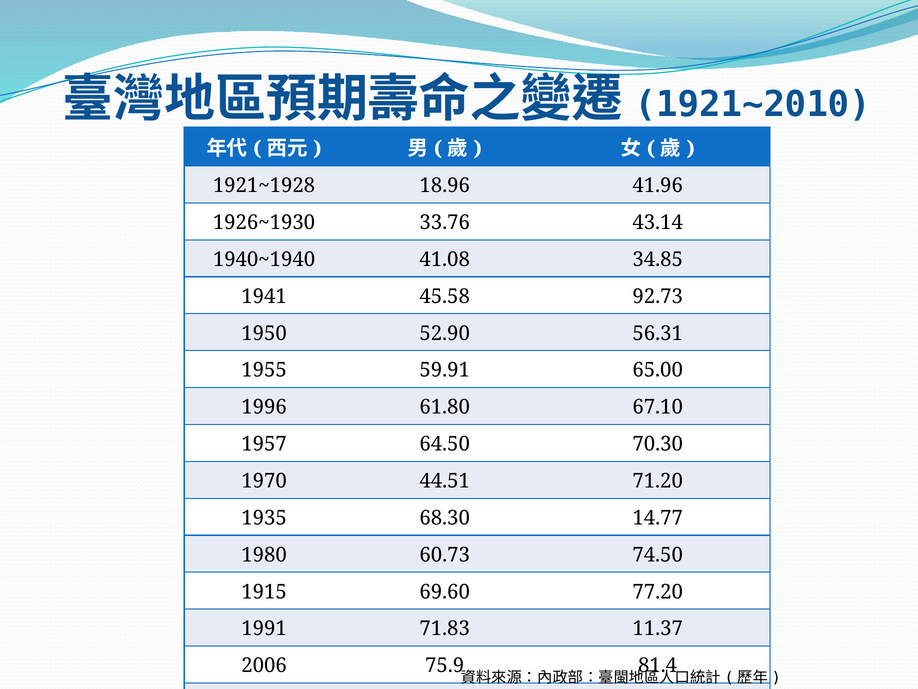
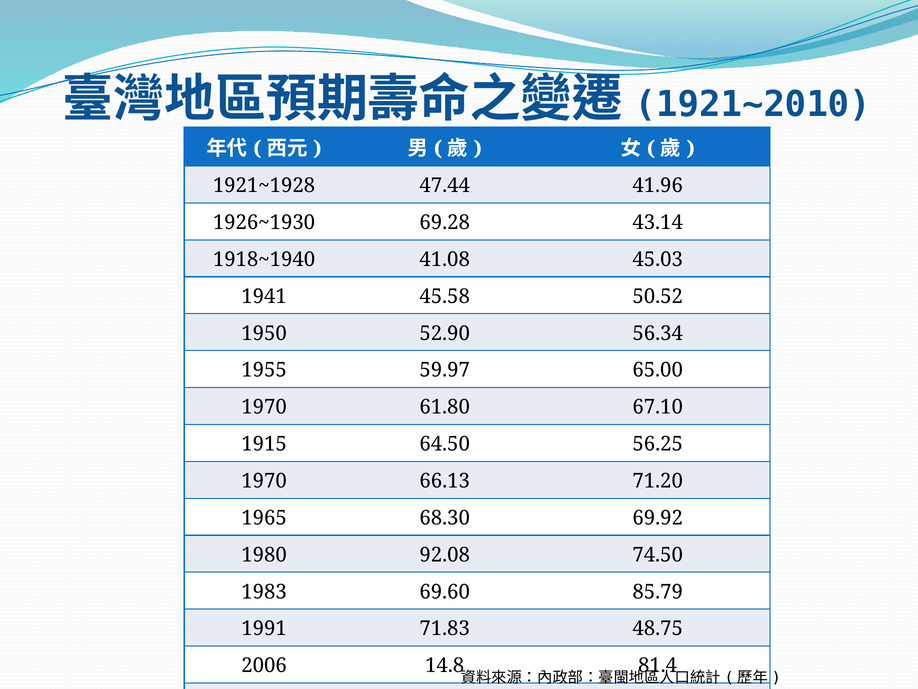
18.96: 18.96 -> 47.44
33.76: 33.76 -> 69.28
1940~1940: 1940~1940 -> 1918~1940
34.85: 34.85 -> 45.03
92.73: 92.73 -> 50.52
56.31: 56.31 -> 56.34
59.91: 59.91 -> 59.97
1996 at (264, 407): 1996 -> 1970
1957: 1957 -> 1915
70.30: 70.30 -> 56.25
44.51: 44.51 -> 66.13
1935: 1935 -> 1965
14.77: 14.77 -> 69.92
60.73: 60.73 -> 92.08
1915: 1915 -> 1983
77.20: 77.20 -> 85.79
11.37: 11.37 -> 48.75
75.9: 75.9 -> 14.8
